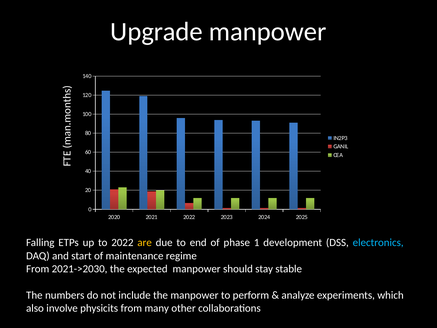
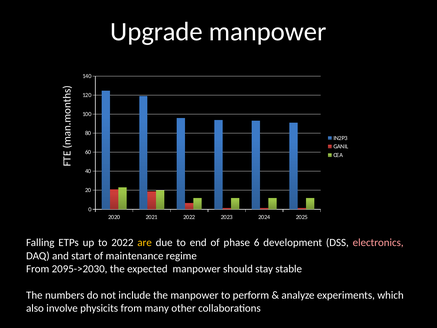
1: 1 -> 6
electronics colour: light blue -> pink
2021->2030: 2021->2030 -> 2095->2030
